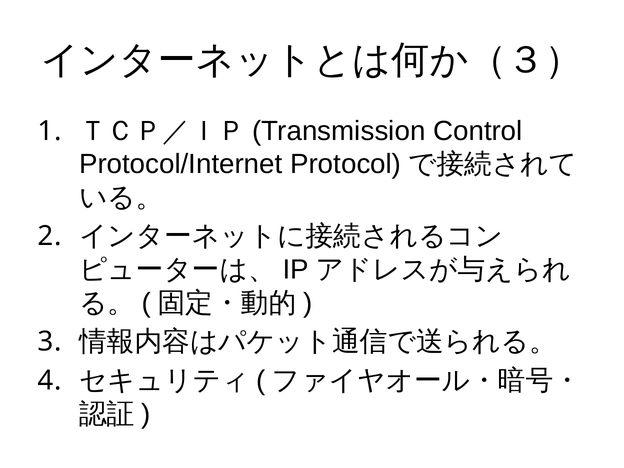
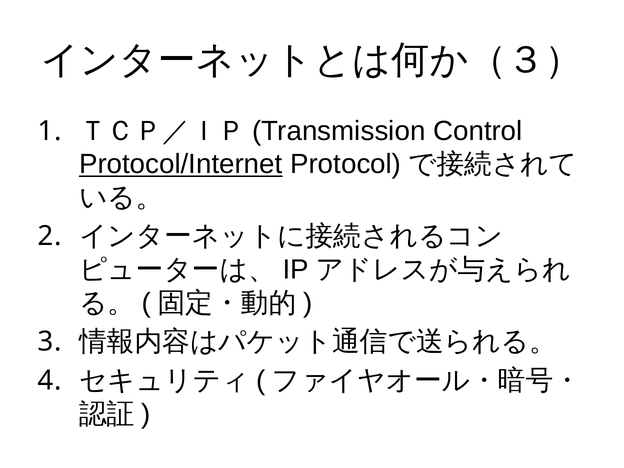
Protocol/Internet underline: none -> present
